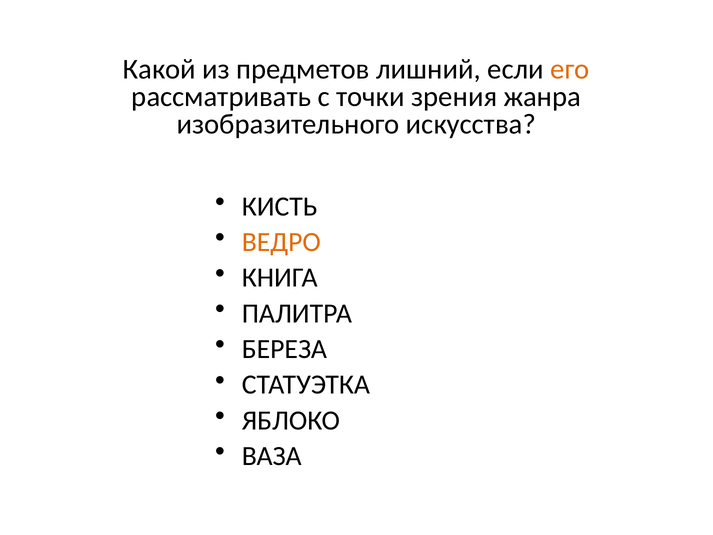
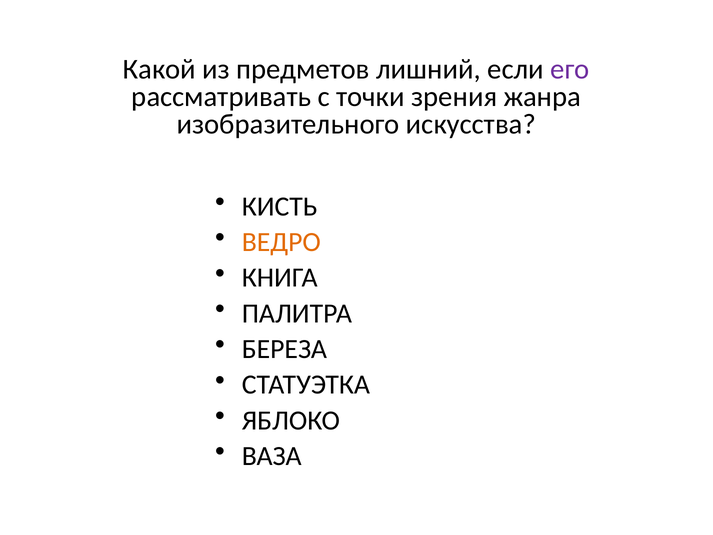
его colour: orange -> purple
